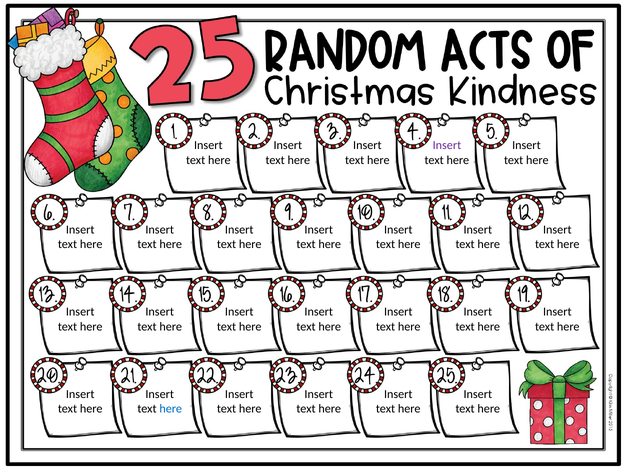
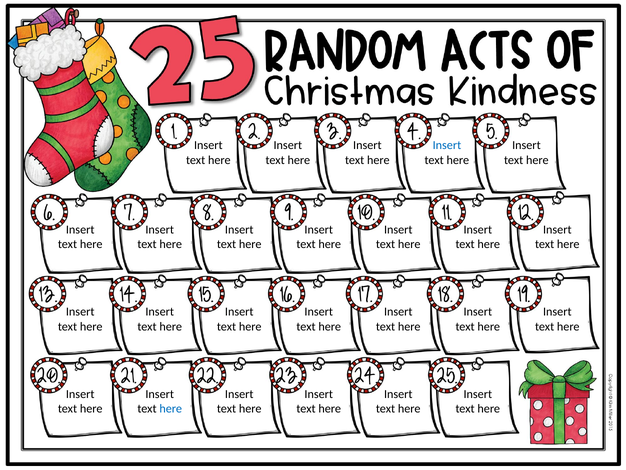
Insert at (447, 145) colour: purple -> blue
